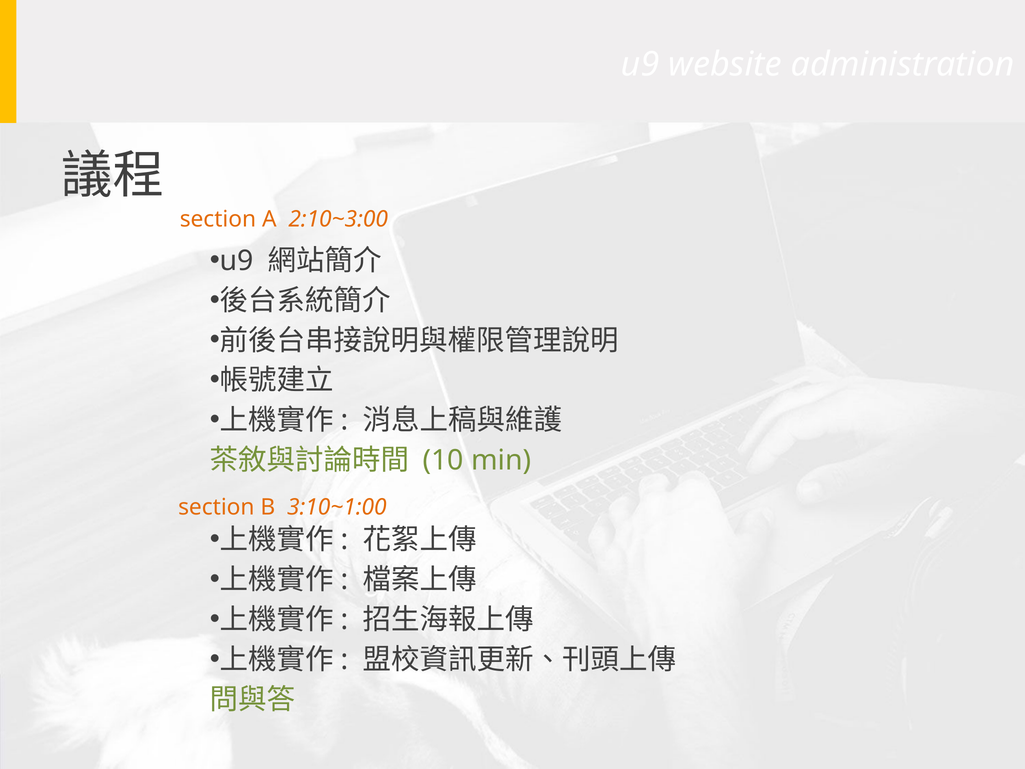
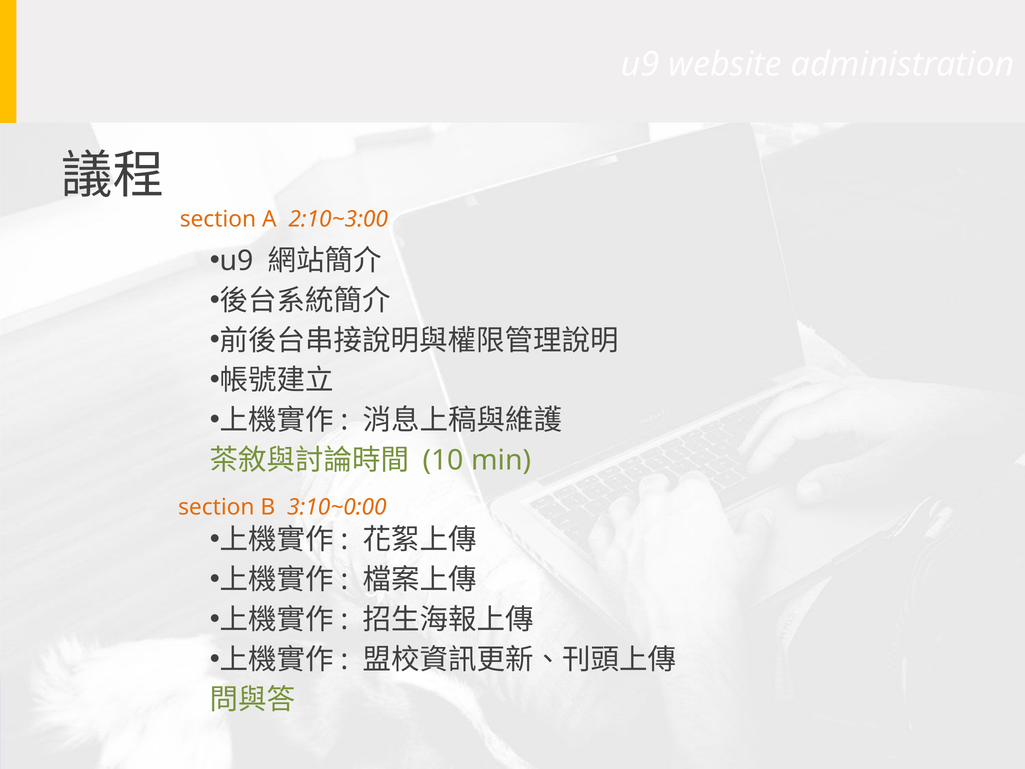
3:10~1:00: 3:10~1:00 -> 3:10~0:00
